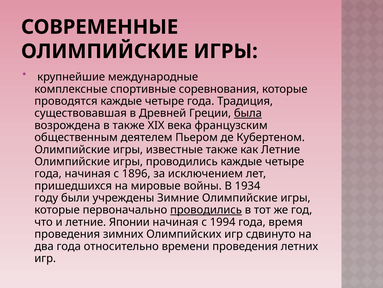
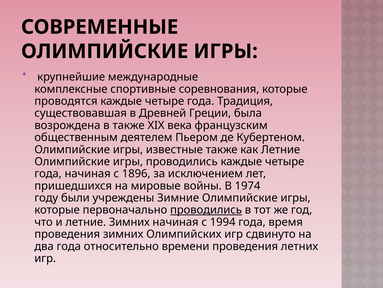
была underline: present -> none
1934: 1934 -> 1974
летние Японии: Японии -> Зимних
